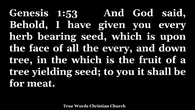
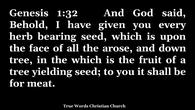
1:53: 1:53 -> 1:32
the every: every -> arose
